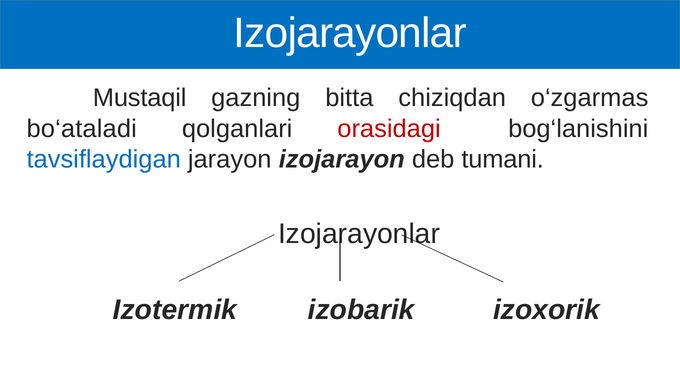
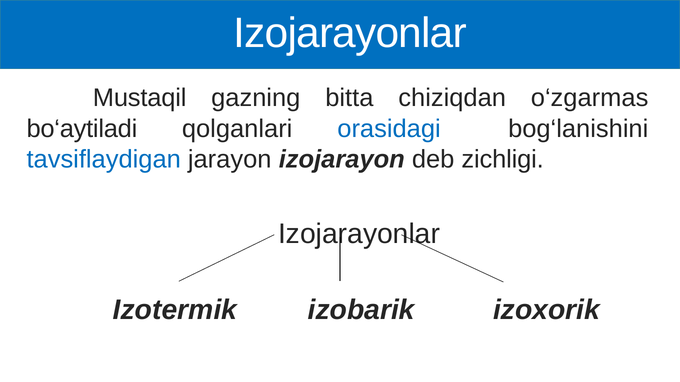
bo‘ataladi: bo‘ataladi -> bo‘aytiladi
orasidagi colour: red -> blue
tumani: tumani -> zichligi
